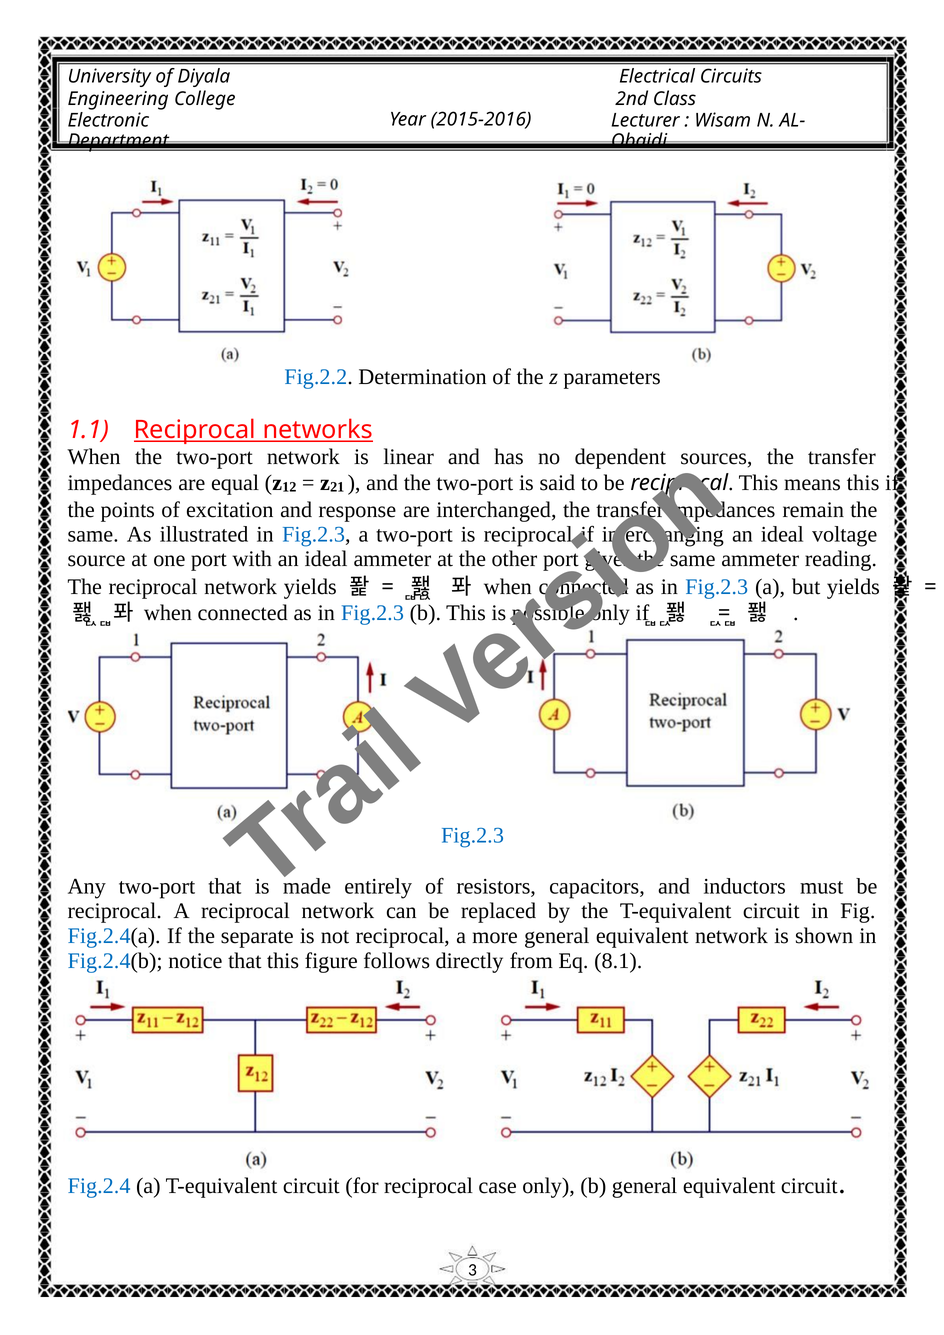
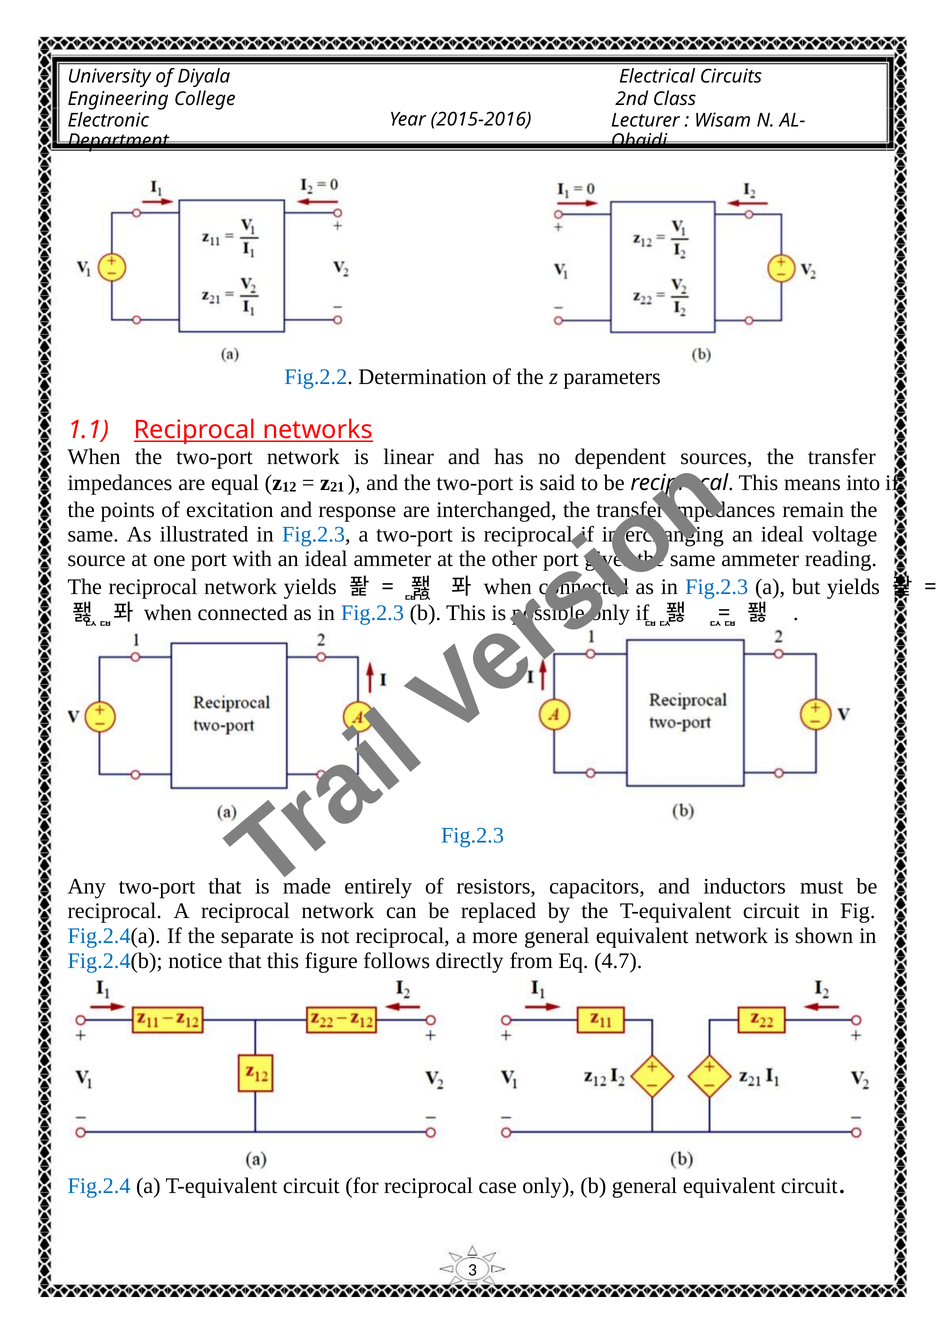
means this: this -> into
8.1: 8.1 -> 4.7
